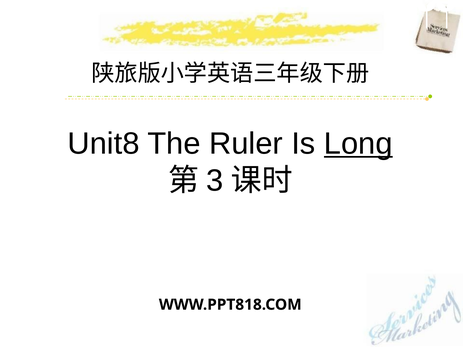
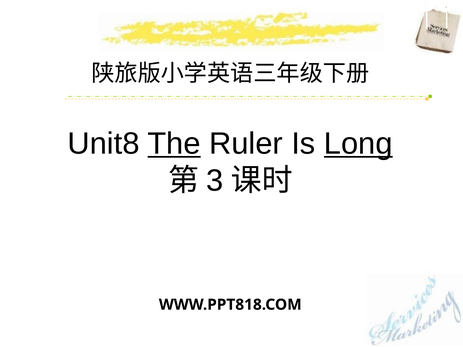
The underline: none -> present
